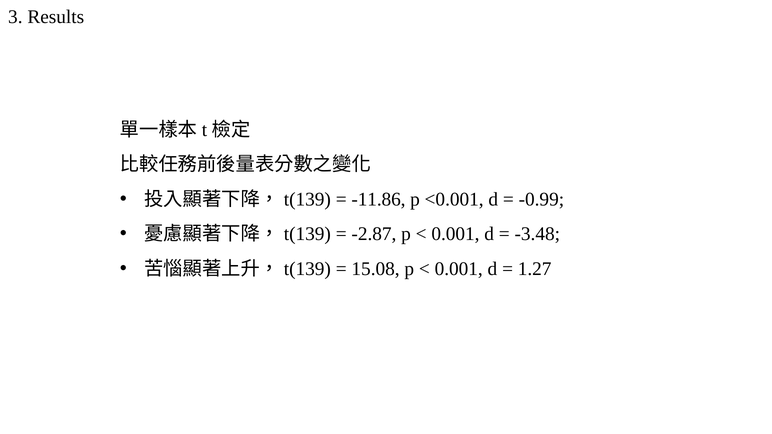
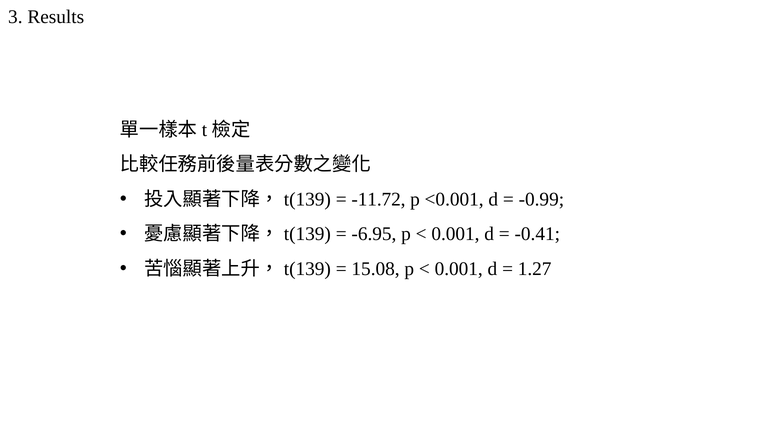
-11.86: -11.86 -> -11.72
-2.87: -2.87 -> -6.95
-3.48: -3.48 -> -0.41
